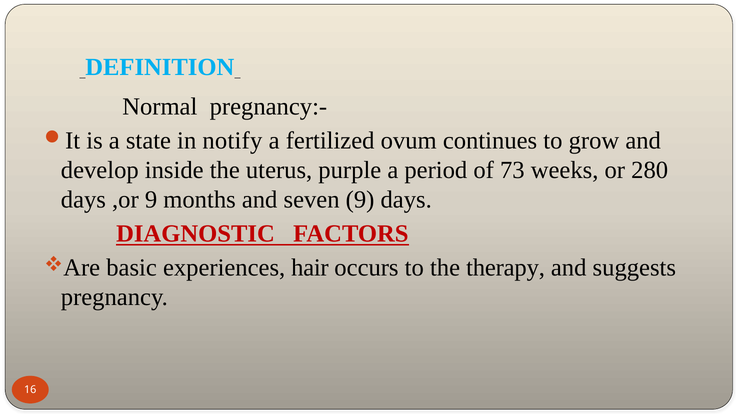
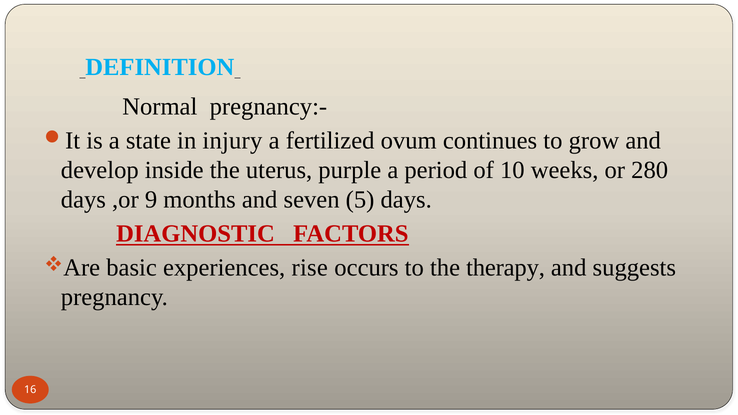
notify: notify -> injury
73: 73 -> 10
seven 9: 9 -> 5
hair: hair -> rise
